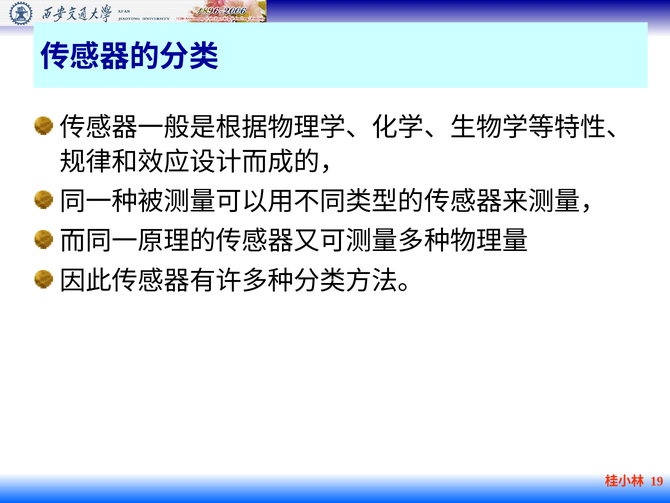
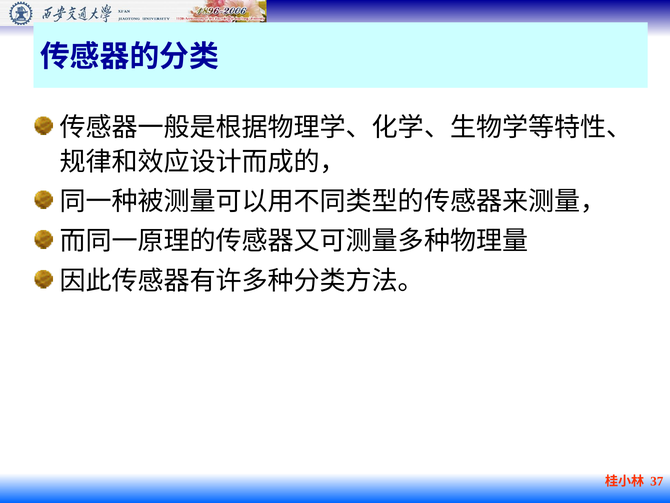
19: 19 -> 37
